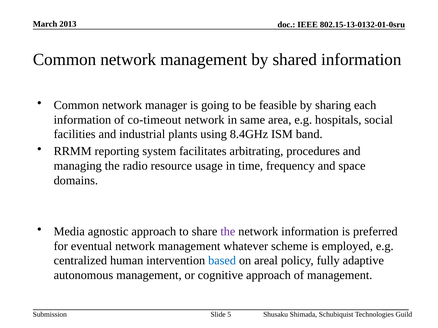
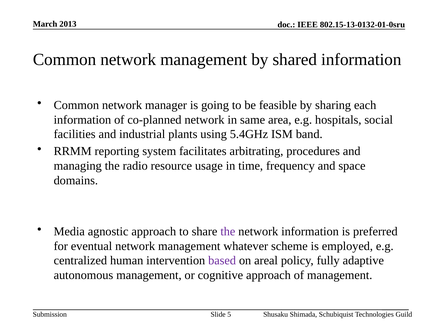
co-timeout: co-timeout -> co-planned
8.4GHz: 8.4GHz -> 5.4GHz
based colour: blue -> purple
